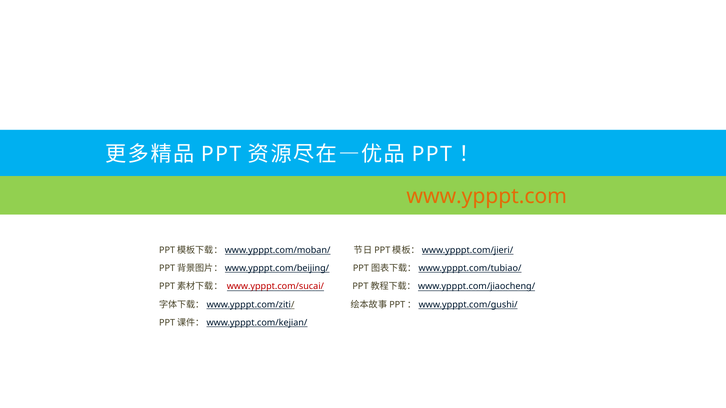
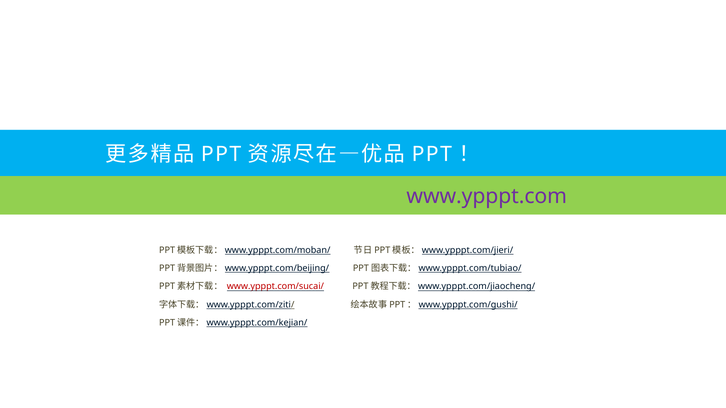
www.ypppt.com colour: orange -> purple
